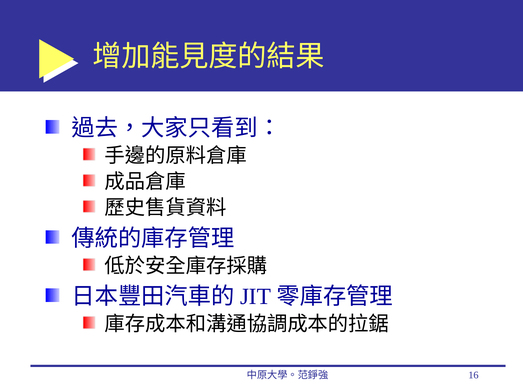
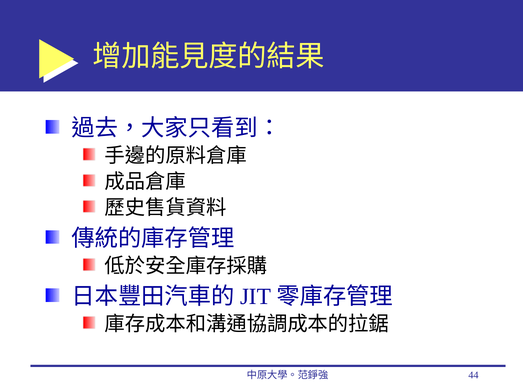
16: 16 -> 44
